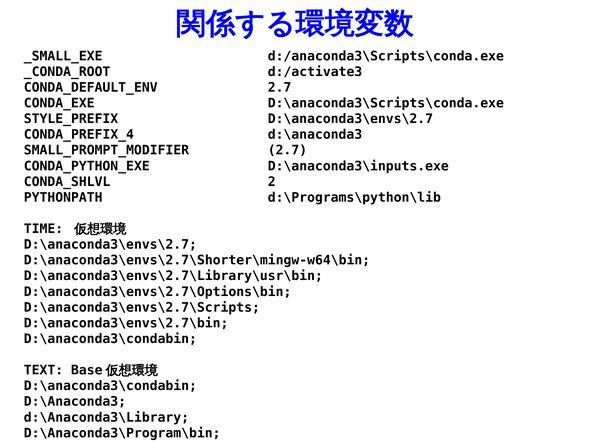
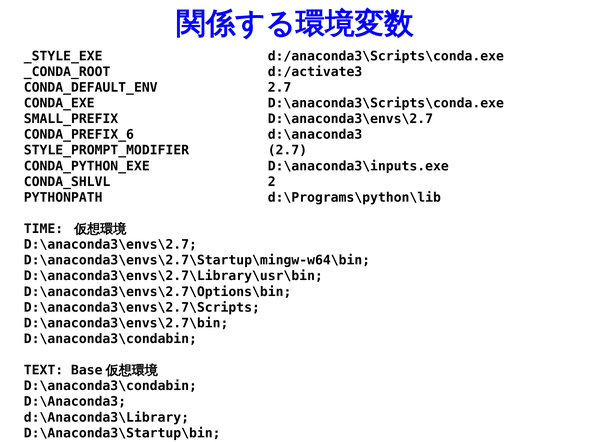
_SMALL_EXE: _SMALL_EXE -> _STYLE_EXE
STYLE_PREFIX: STYLE_PREFIX -> SMALL_PREFIX
CONDA_PREFIX_4: CONDA_PREFIX_4 -> CONDA_PREFIX_6
SMALL_PROMPT_MODIFIER: SMALL_PROMPT_MODIFIER -> STYLE_PROMPT_MODIFIER
D:\anaconda3\envs\2.7\Shorter\mingw-w64\bin: D:\anaconda3\envs\2.7\Shorter\mingw-w64\bin -> D:\anaconda3\envs\2.7\Startup\mingw-w64\bin
D:\Anaconda3\Program\bin: D:\Anaconda3\Program\bin -> D:\Anaconda3\Startup\bin
